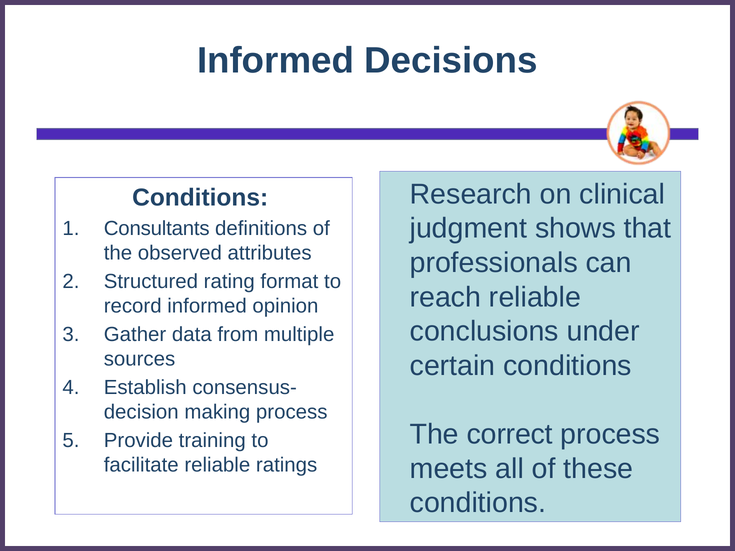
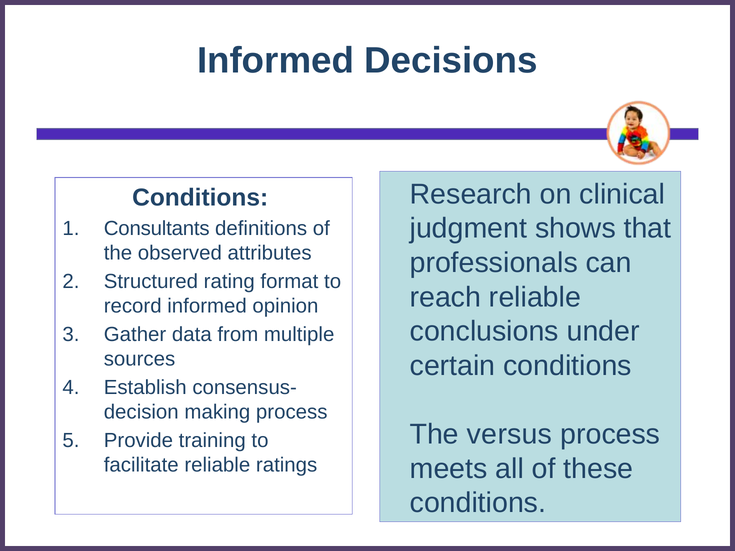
correct: correct -> versus
